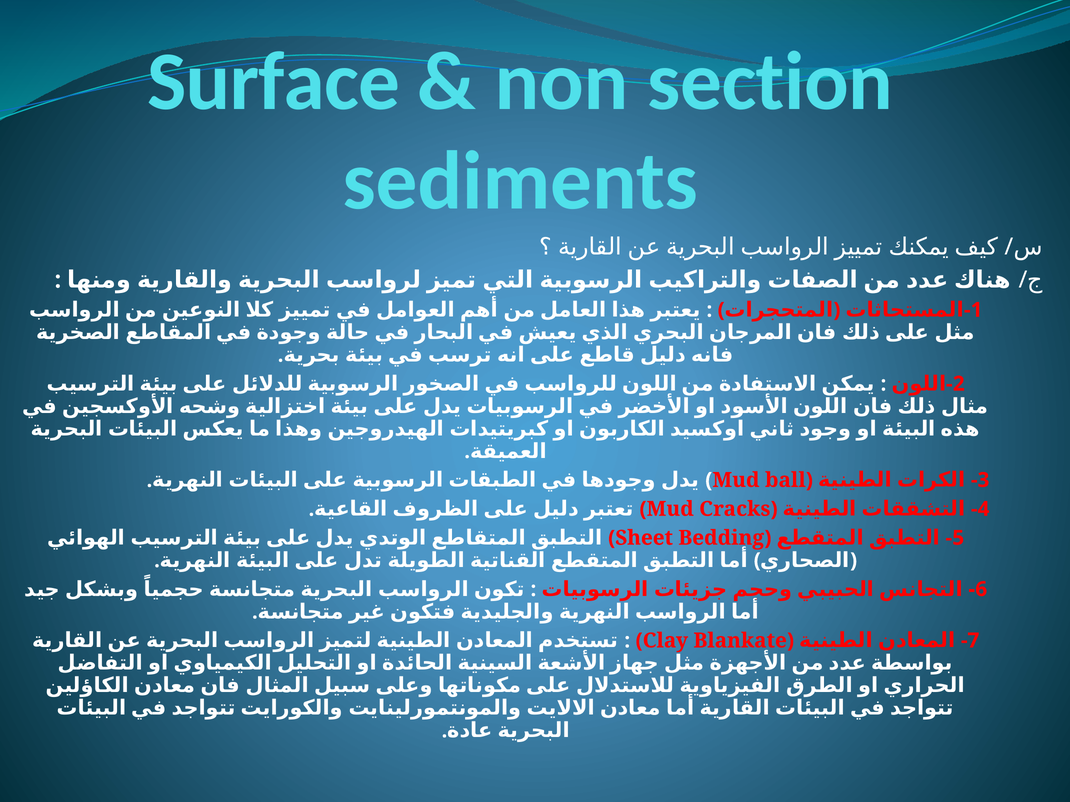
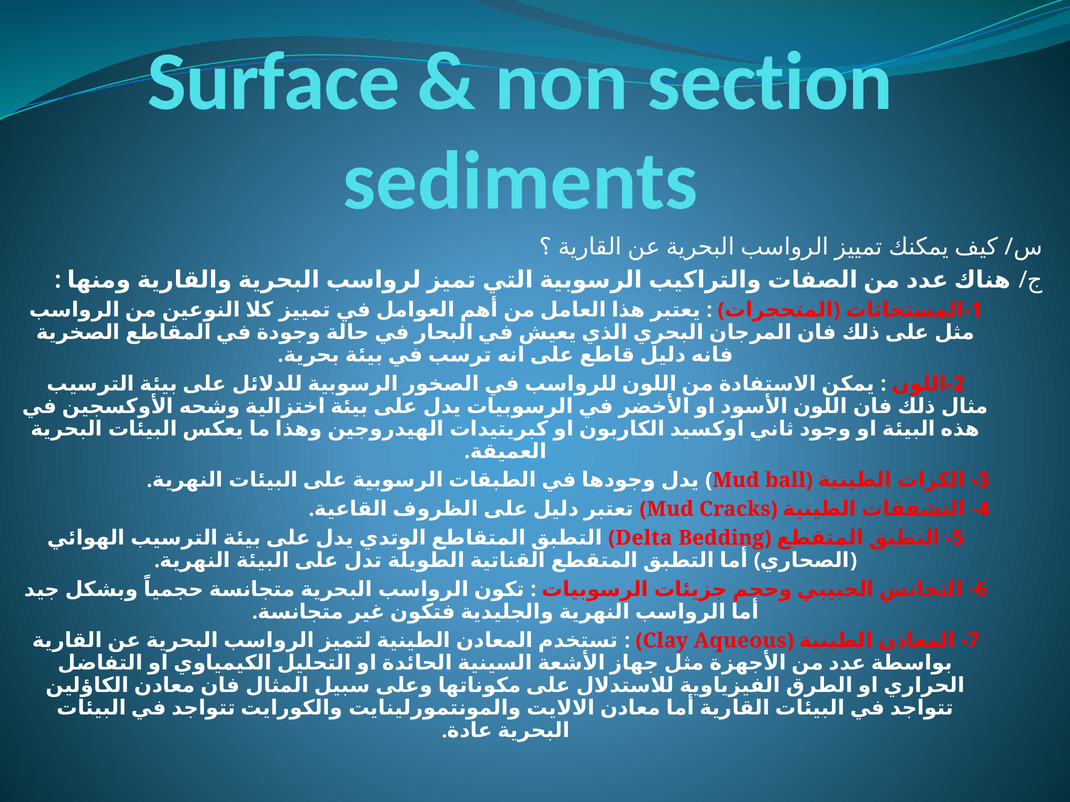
Sheet: Sheet -> Delta
Blankate: Blankate -> Aqueous
